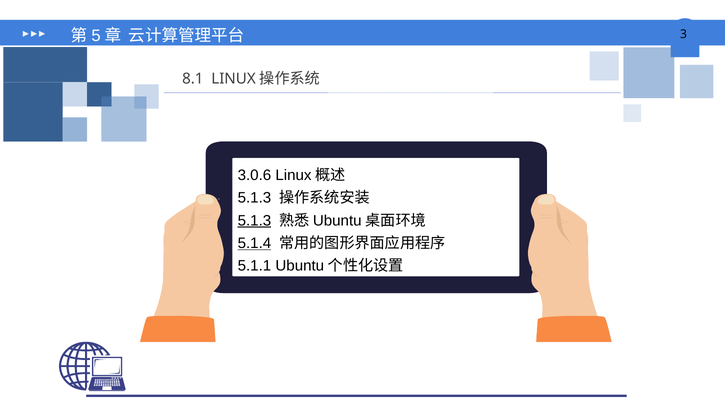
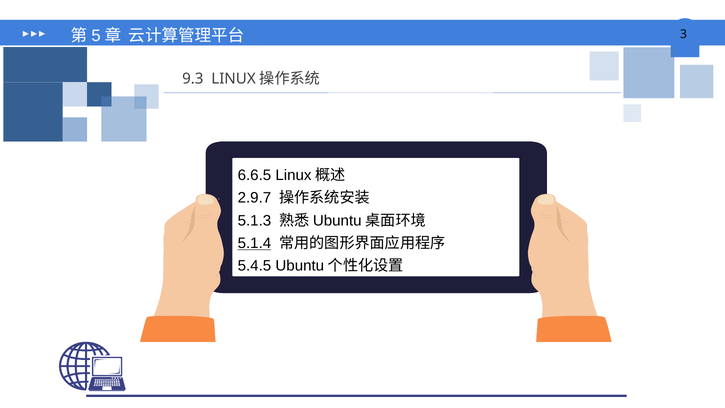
8.1: 8.1 -> 9.3
3.0.6: 3.0.6 -> 6.6.5
5.1.3 at (254, 198): 5.1.3 -> 2.9.7
5.1.3 at (254, 220) underline: present -> none
5.1.1: 5.1.1 -> 5.4.5
